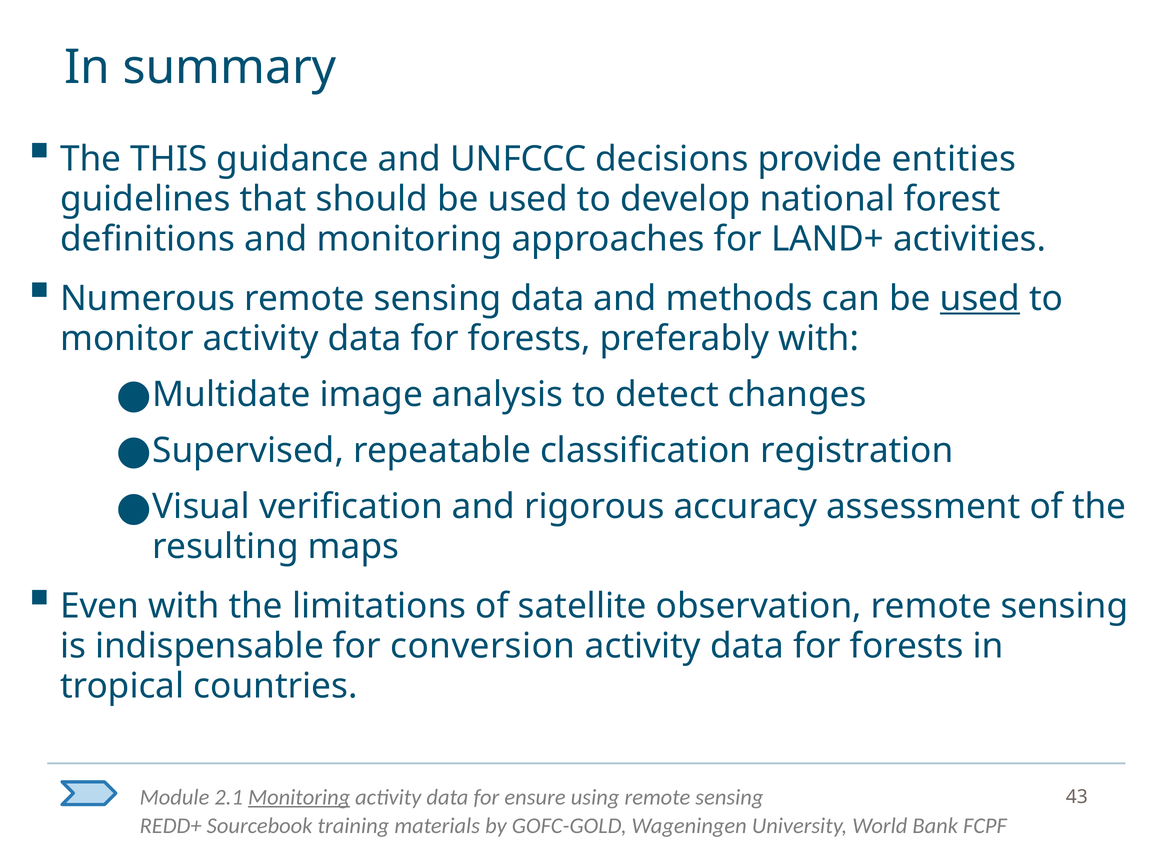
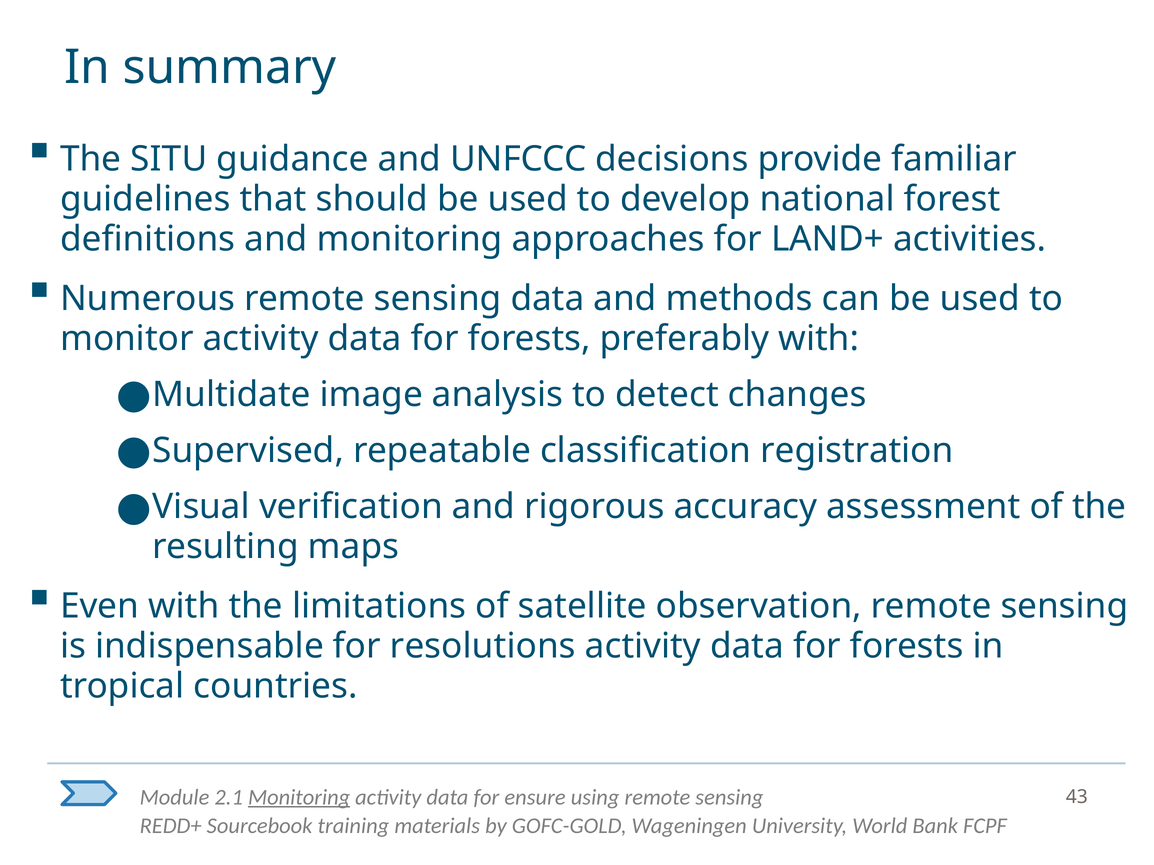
THIS: THIS -> SITU
entities: entities -> familiar
used at (980, 299) underline: present -> none
conversion: conversion -> resolutions
